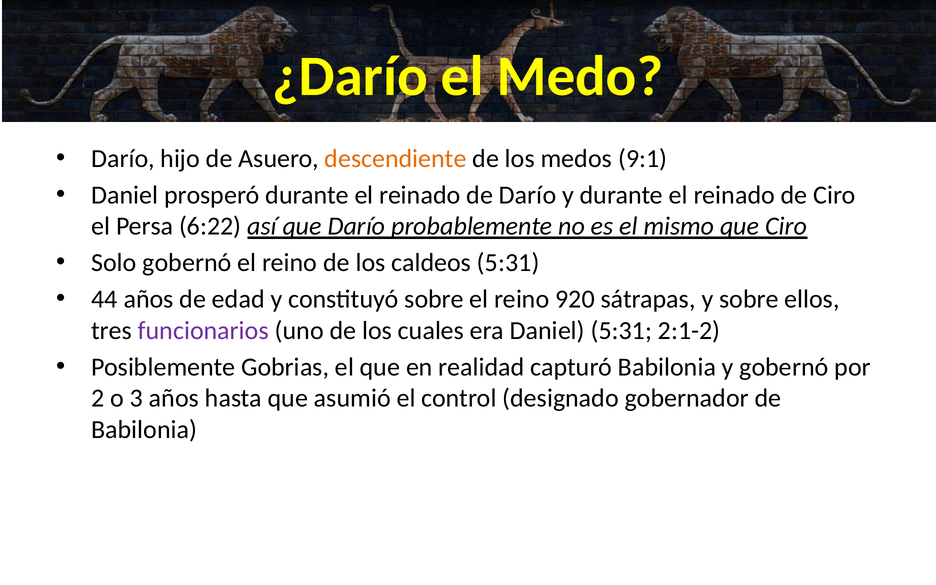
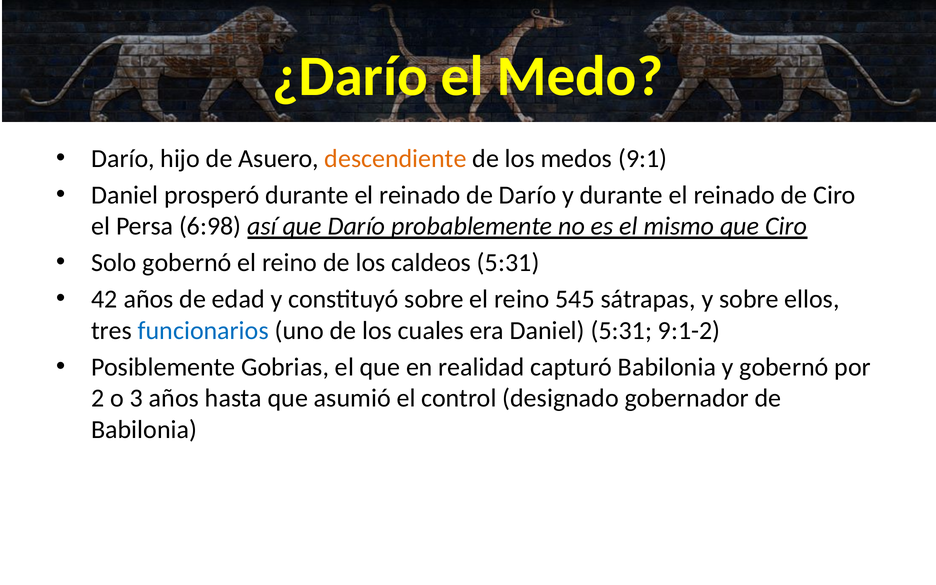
6:22: 6:22 -> 6:98
44: 44 -> 42
920: 920 -> 545
funcionarios colour: purple -> blue
2:1-2: 2:1-2 -> 9:1-2
